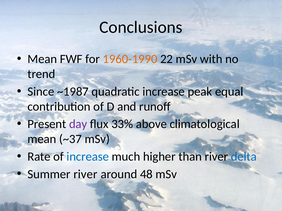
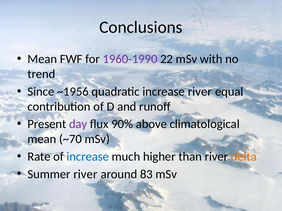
1960-1990 colour: orange -> purple
~1987: ~1987 -> ~1956
increase peak: peak -> river
33%: 33% -> 90%
~37: ~37 -> ~70
delta colour: blue -> orange
48: 48 -> 83
